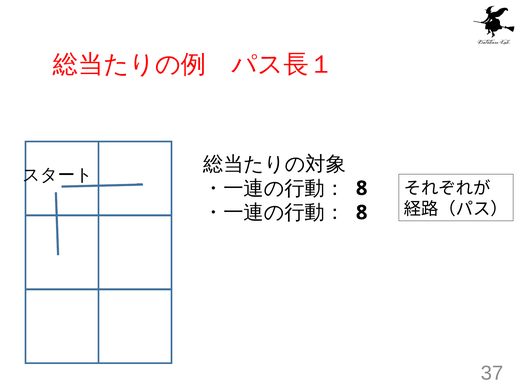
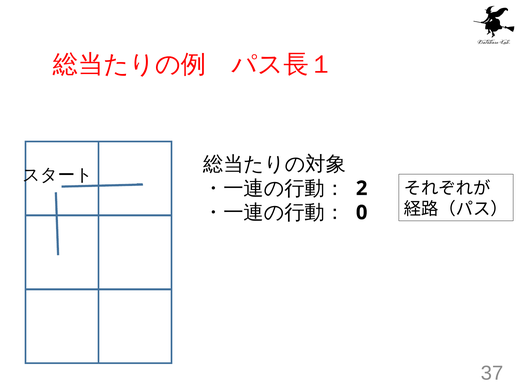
8 at (362, 188): 8 -> 2
8 at (362, 213): 8 -> 0
